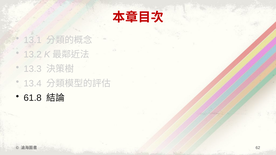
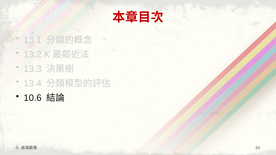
61.8: 61.8 -> 10.6
